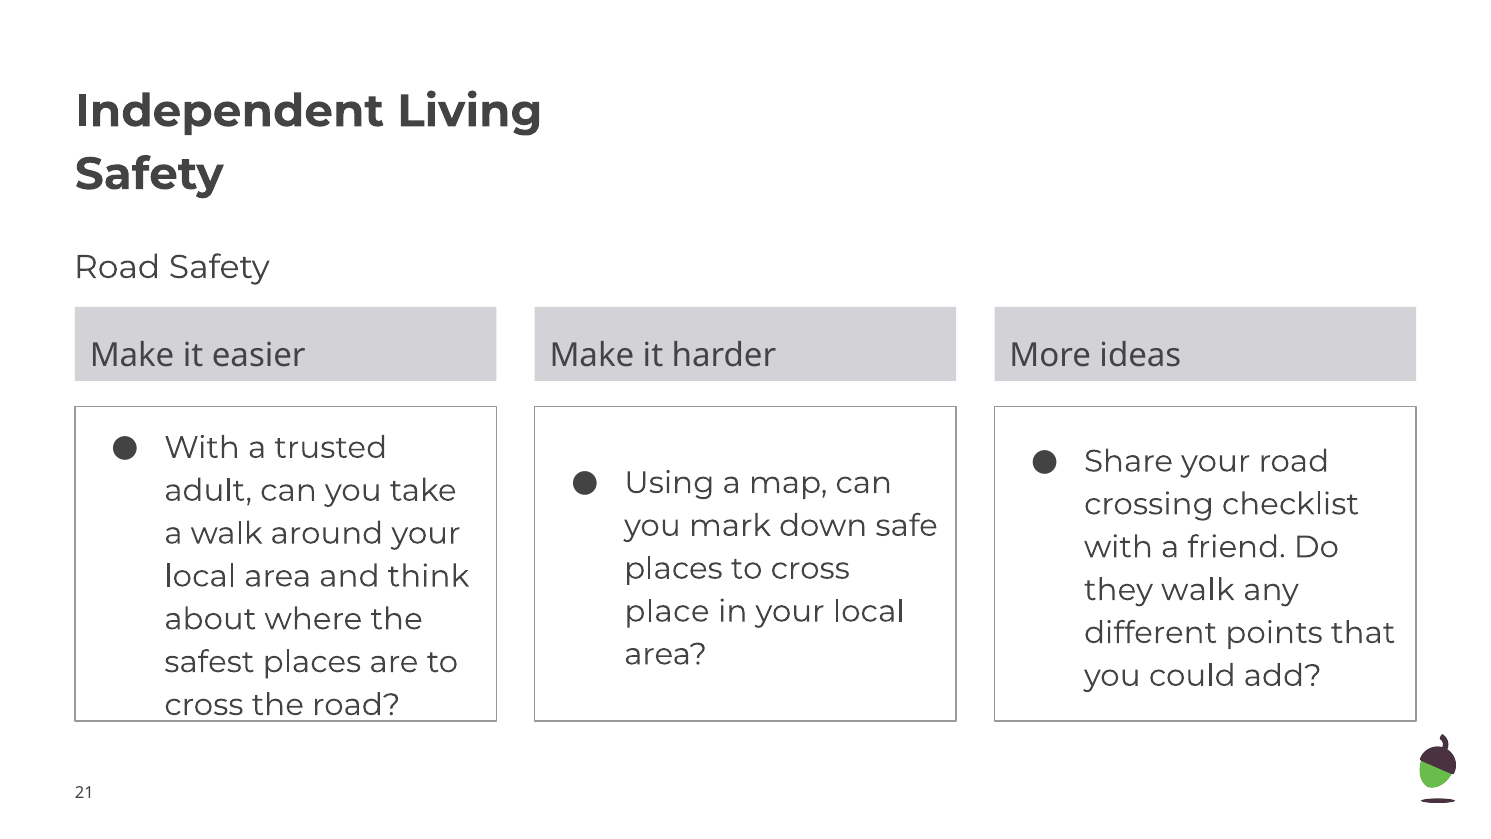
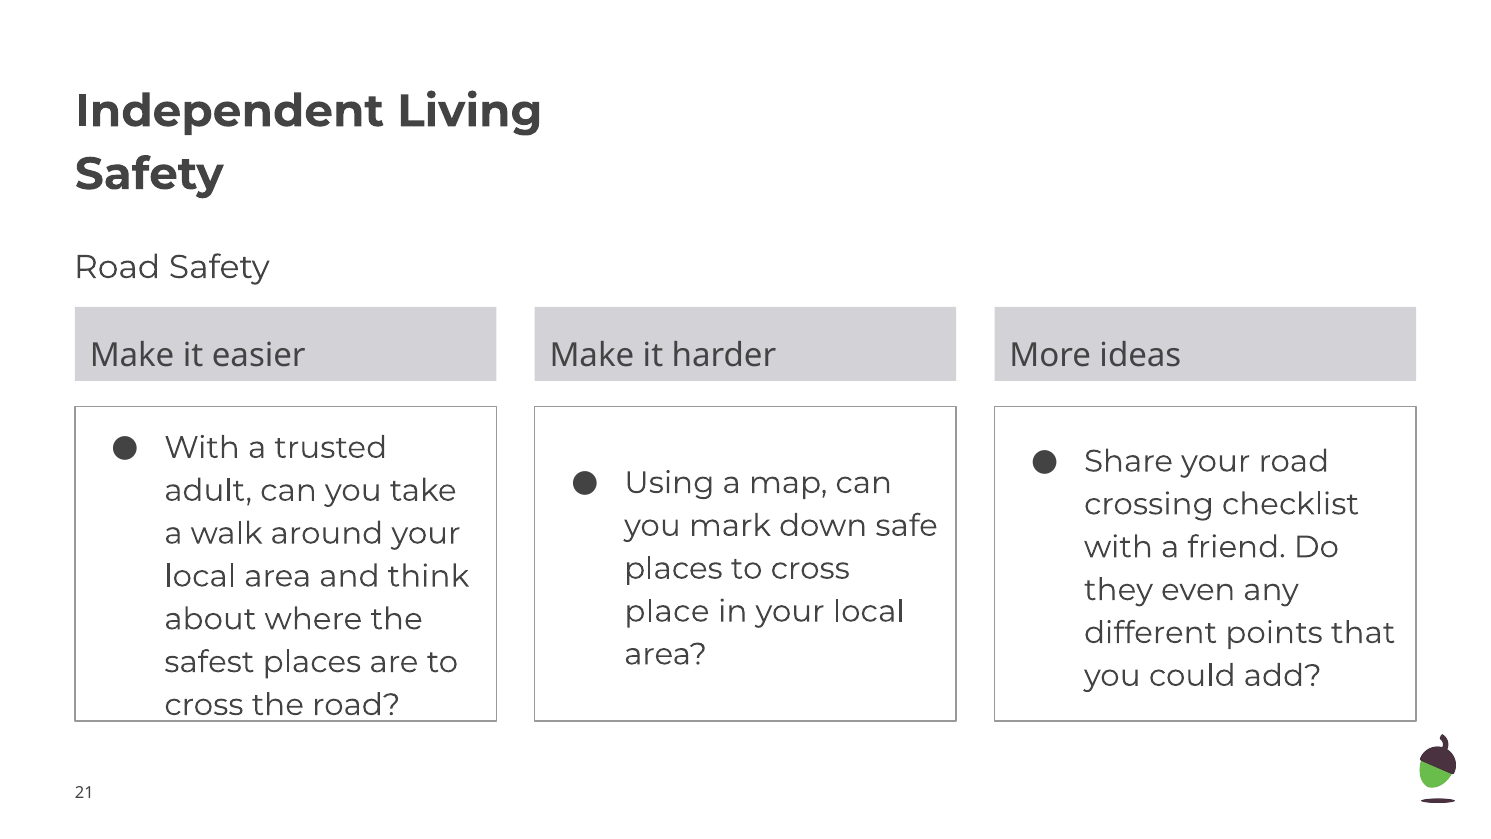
they walk: walk -> even
